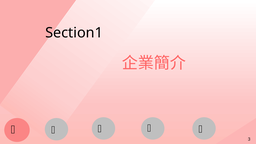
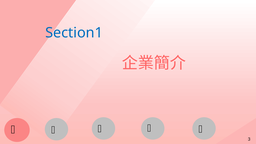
Section1 colour: black -> blue
